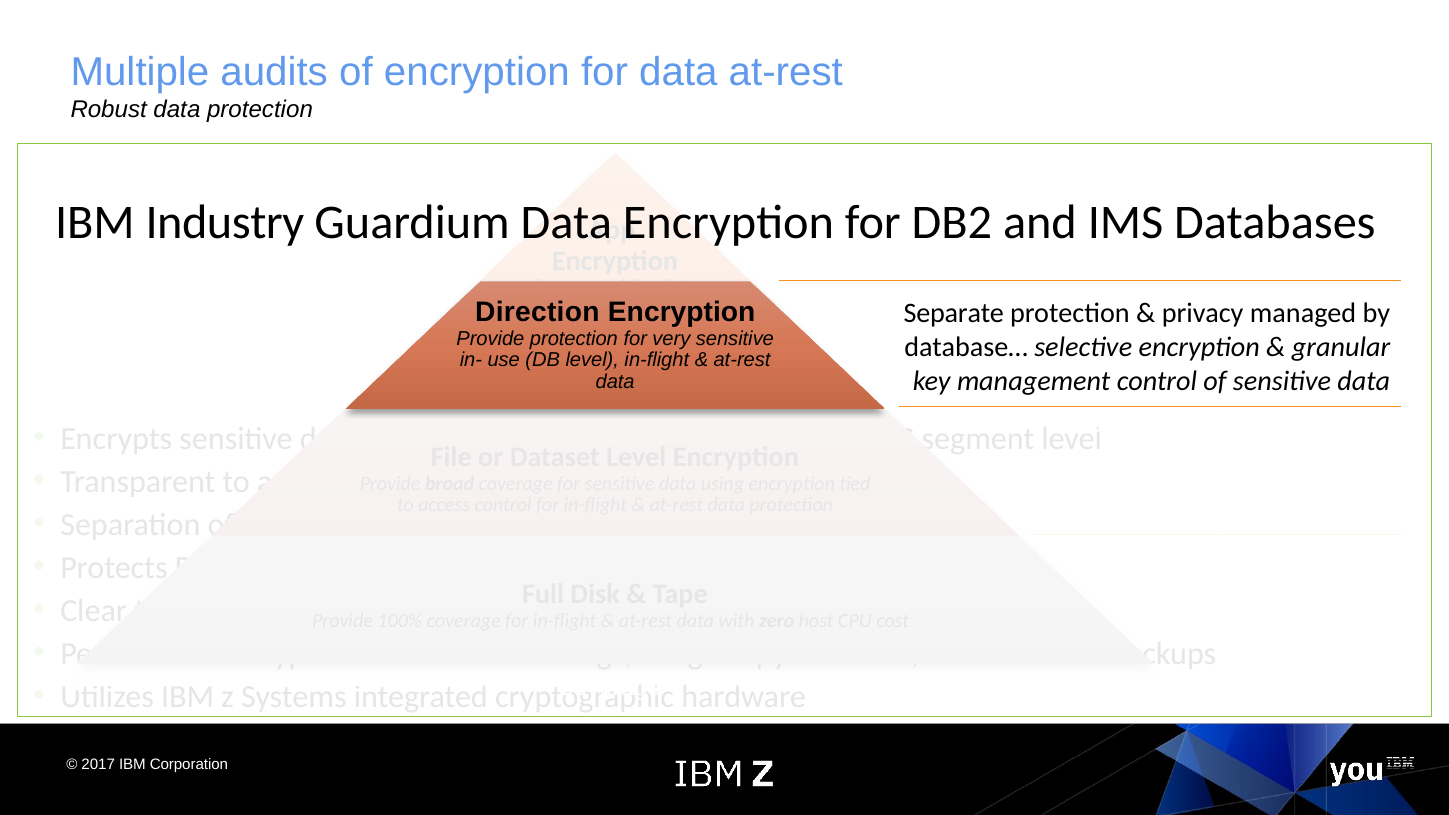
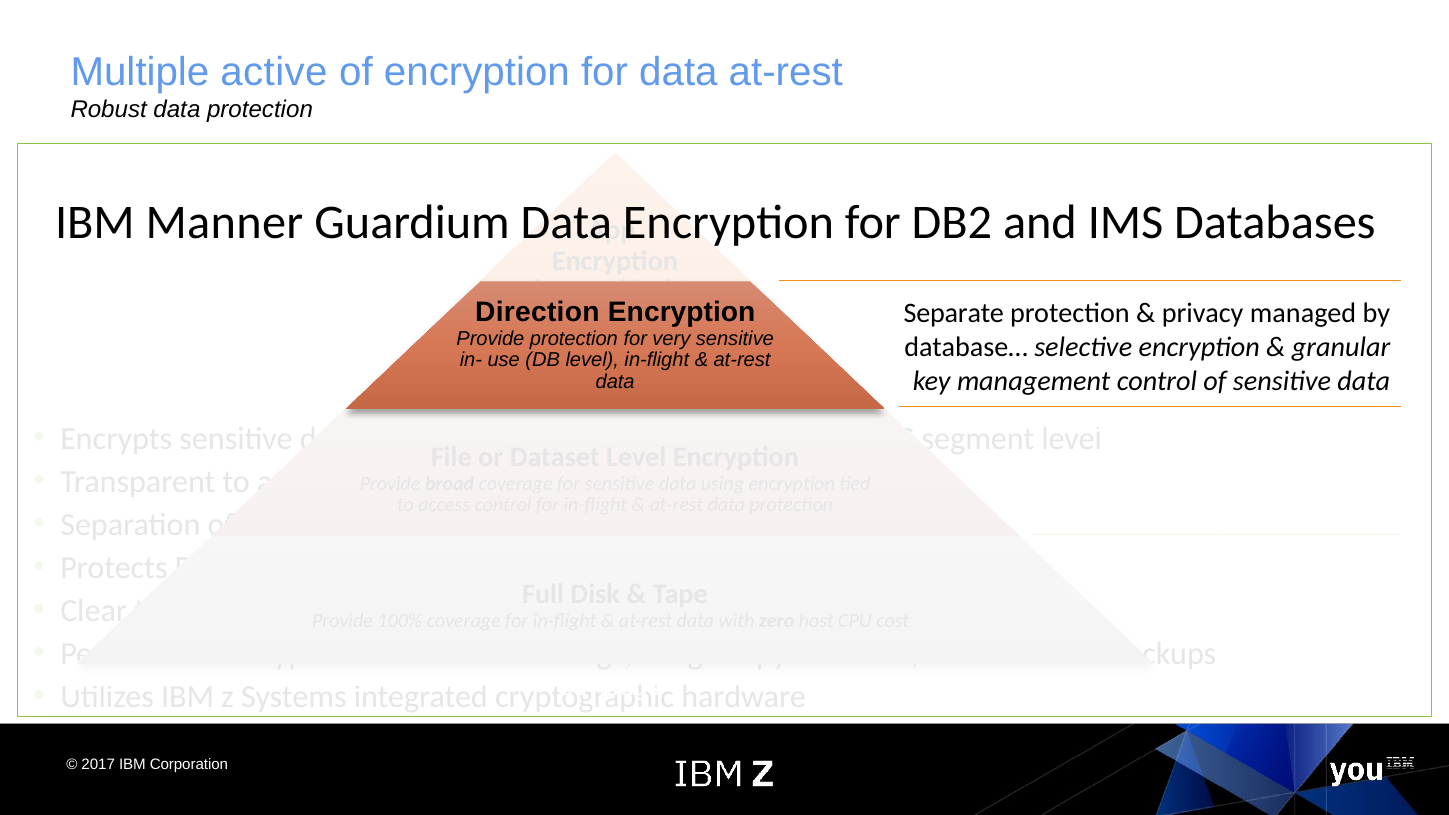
audits: audits -> active
Industry: Industry -> Manner
